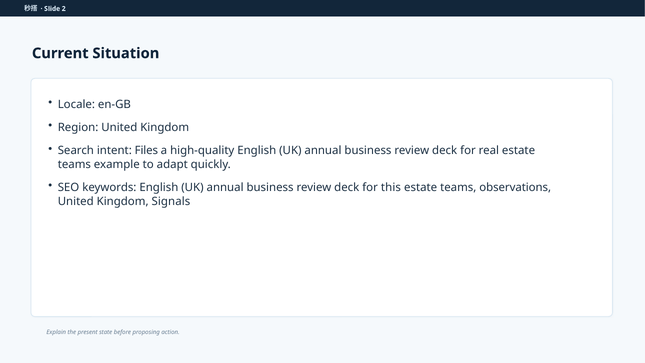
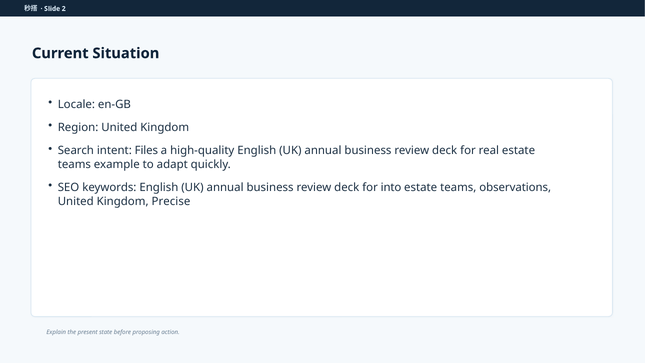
this: this -> into
Signals: Signals -> Precise
